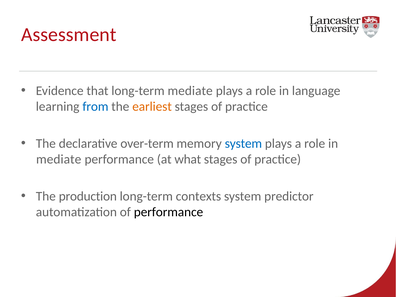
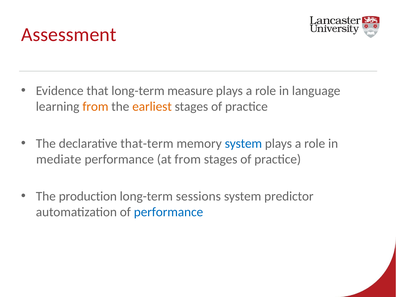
long-term mediate: mediate -> measure
from at (95, 107) colour: blue -> orange
over-term: over-term -> that-term
at what: what -> from
contexts: contexts -> sessions
performance at (169, 212) colour: black -> blue
